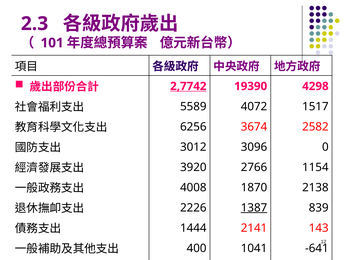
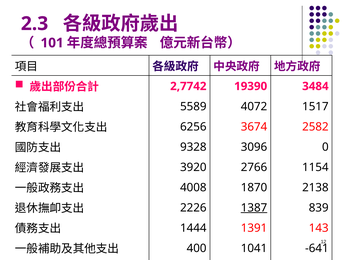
2,7742 underline: present -> none
4298: 4298 -> 3484
3012: 3012 -> 9328
2141: 2141 -> 1391
